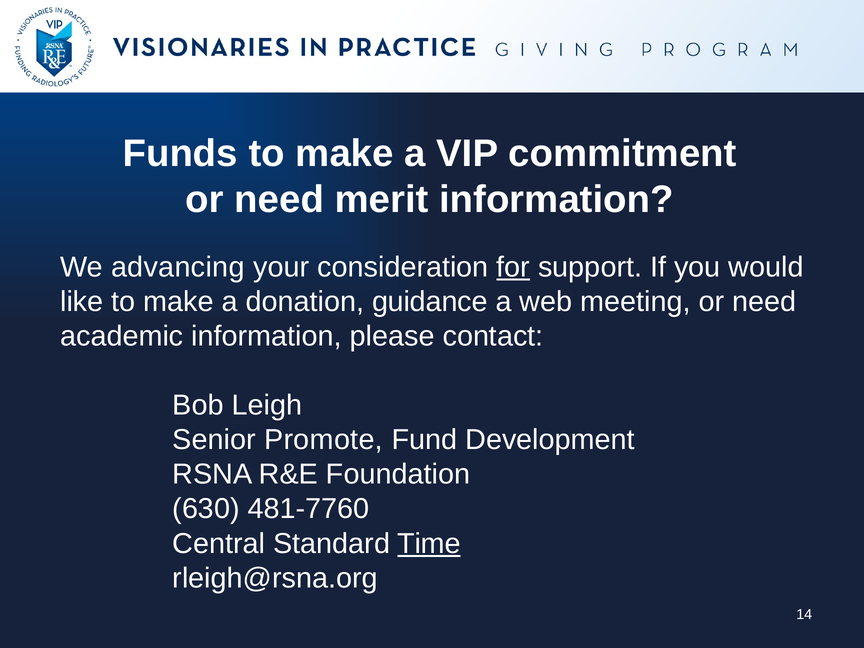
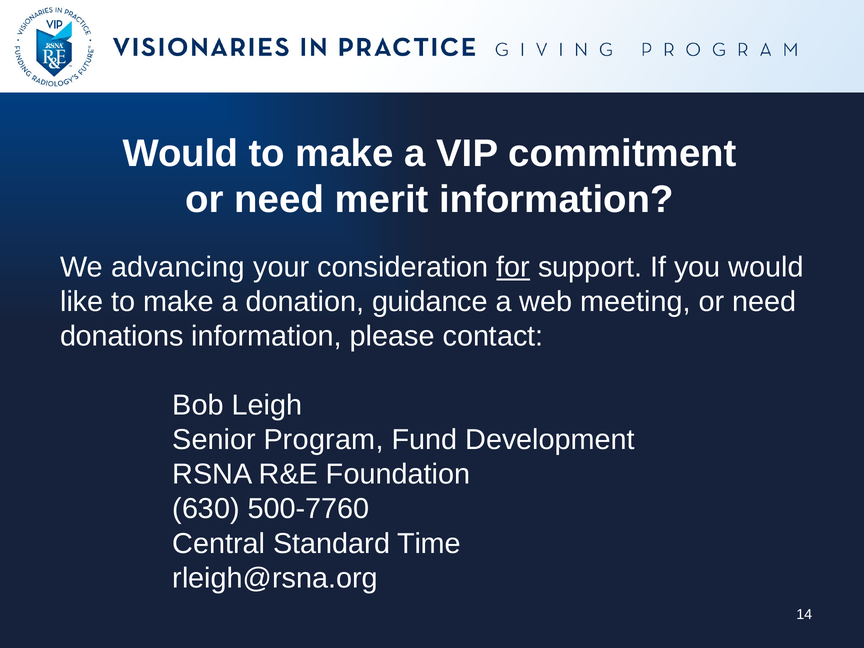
Funds at (180, 154): Funds -> Would
academic: academic -> donations
Promote: Promote -> Program
481-7760: 481-7760 -> 500-7760
Time underline: present -> none
